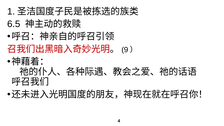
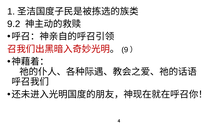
6.5: 6.5 -> 9.2
